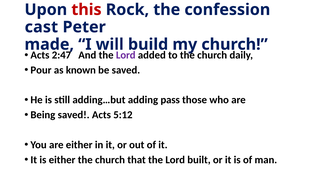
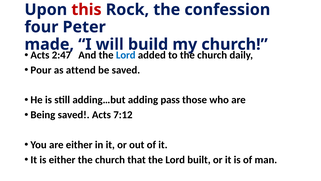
cast: cast -> four
Lord at (126, 55) colour: purple -> blue
known: known -> attend
5:12: 5:12 -> 7:12
